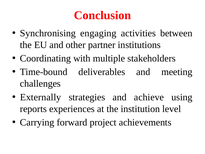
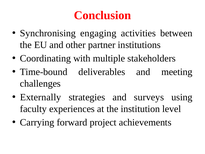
achieve: achieve -> surveys
reports: reports -> faculty
